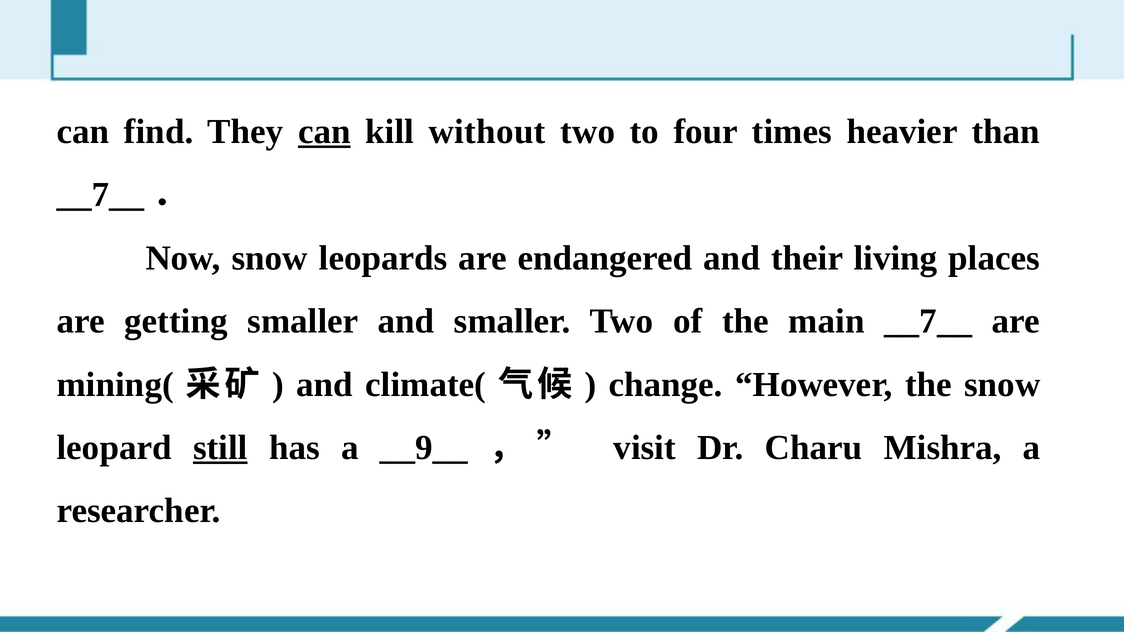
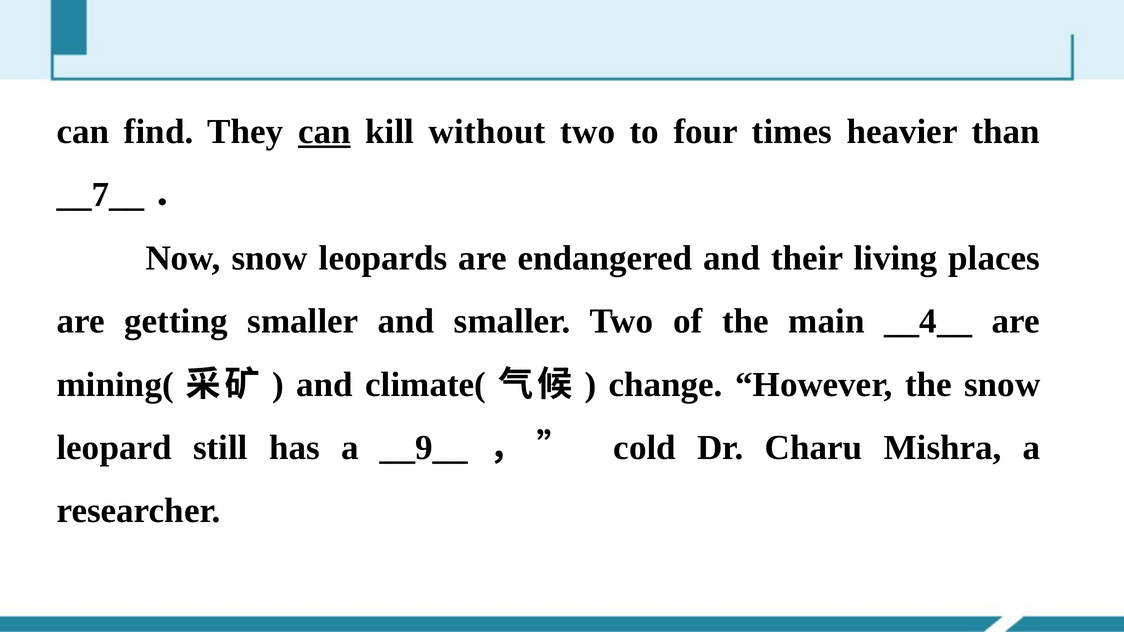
main __7__: __7__ -> __4__
still underline: present -> none
visit: visit -> cold
